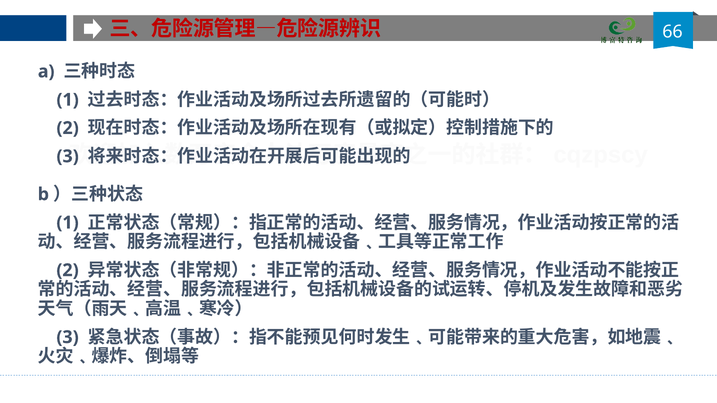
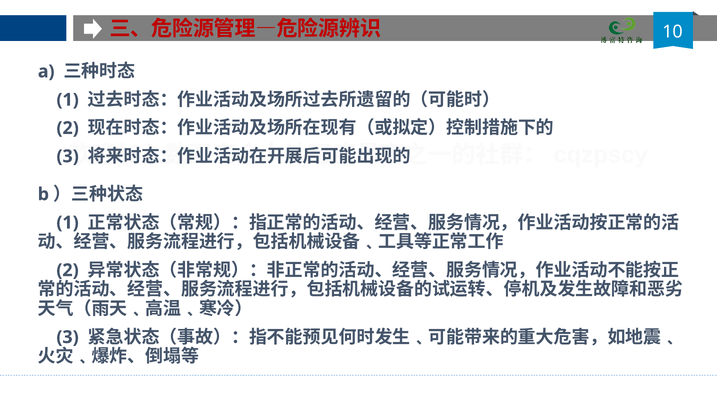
66: 66 -> 10
